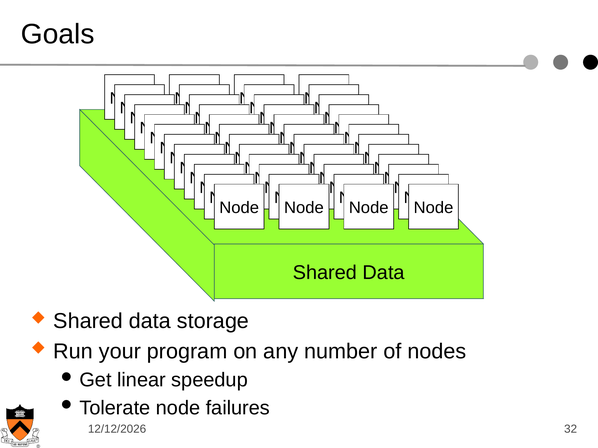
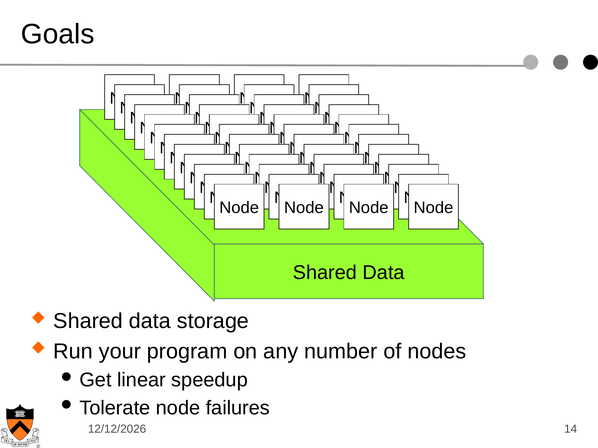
32: 32 -> 14
